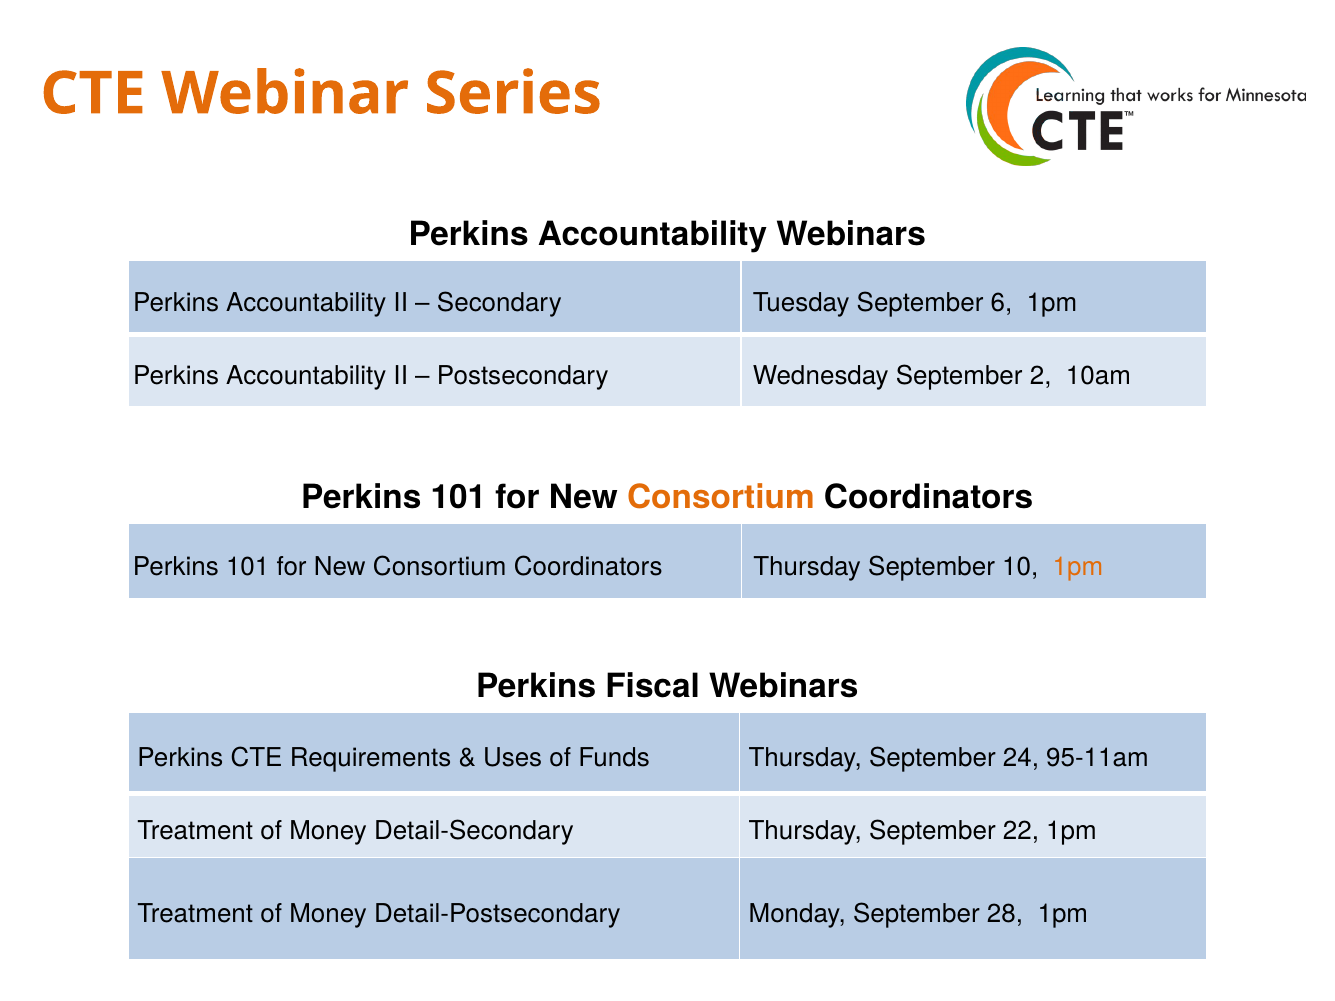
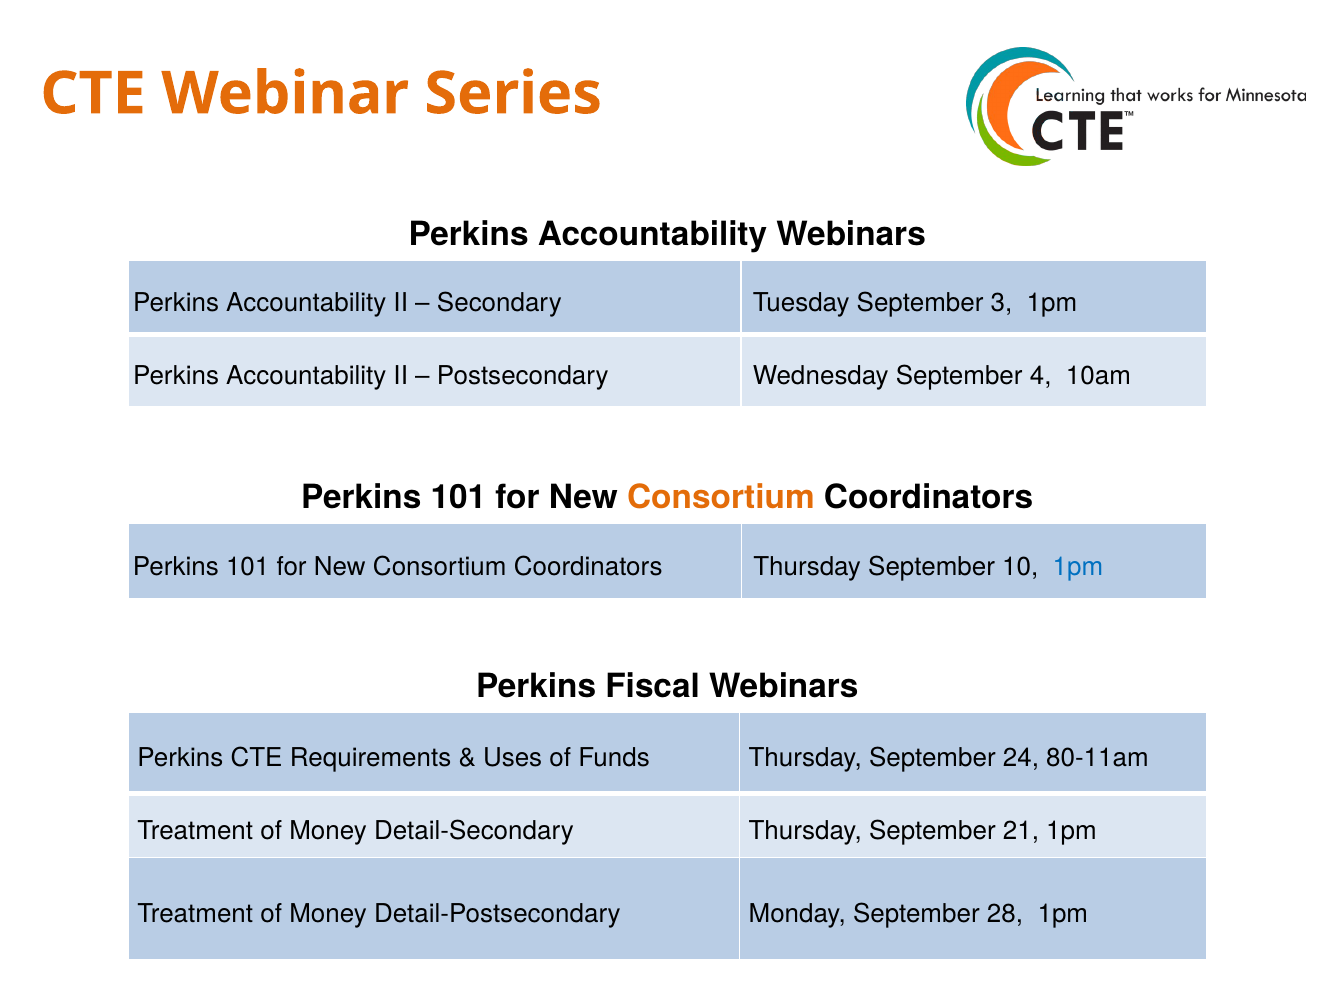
6: 6 -> 3
2: 2 -> 4
1pm at (1078, 567) colour: orange -> blue
95-11am: 95-11am -> 80-11am
22: 22 -> 21
